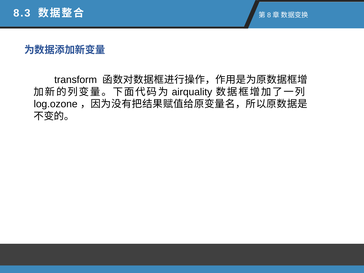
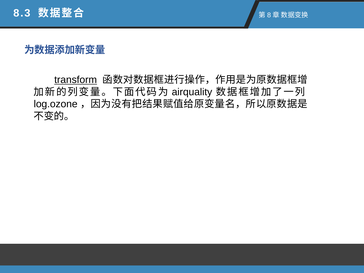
transform underline: none -> present
